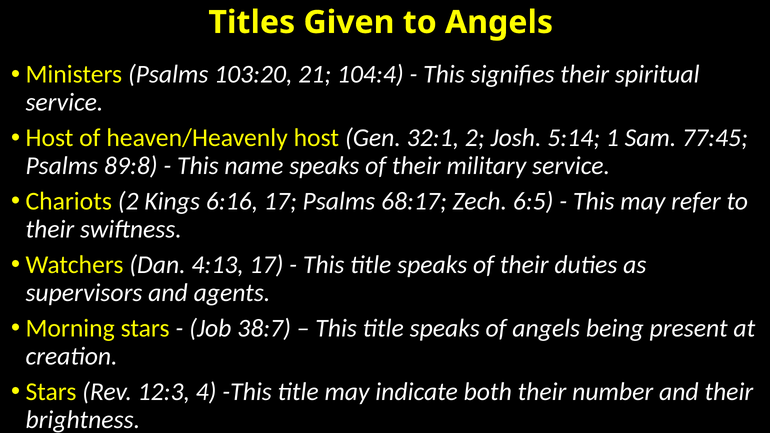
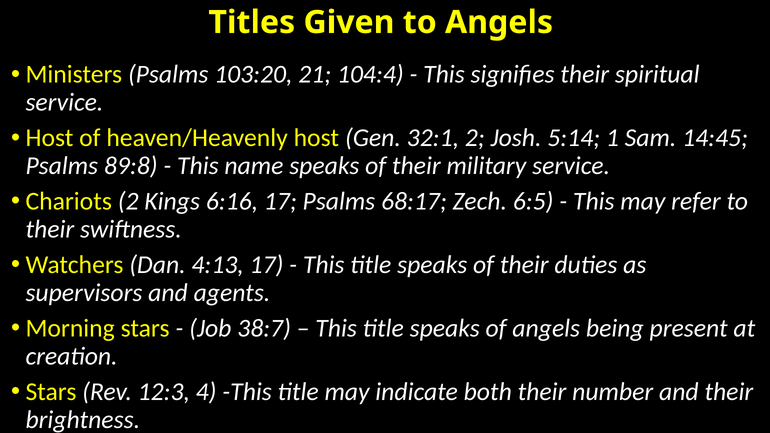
77:45: 77:45 -> 14:45
